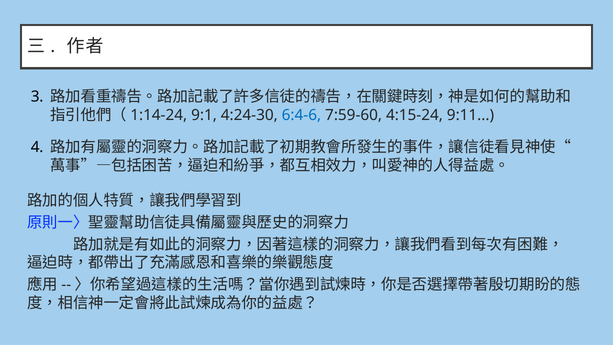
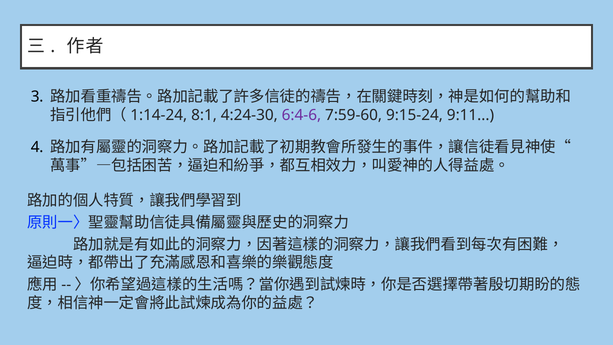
9:1: 9:1 -> 8:1
6:4-6 colour: blue -> purple
4:15-24: 4:15-24 -> 9:15-24
